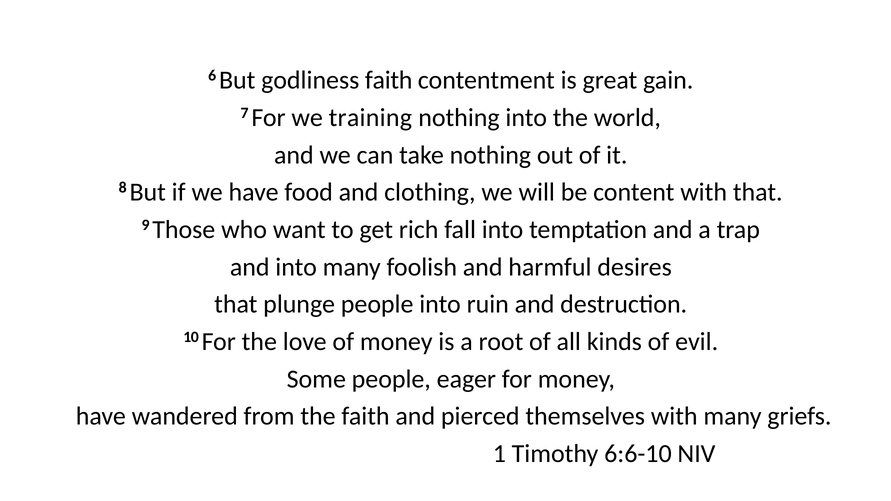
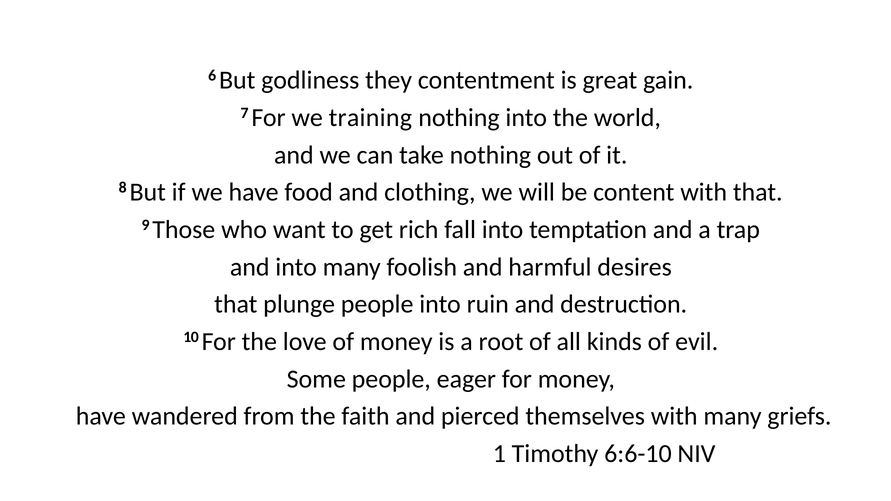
godliness faith: faith -> they
